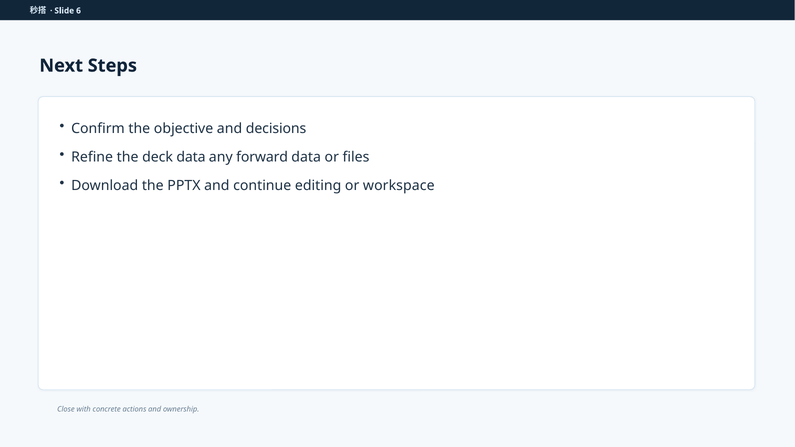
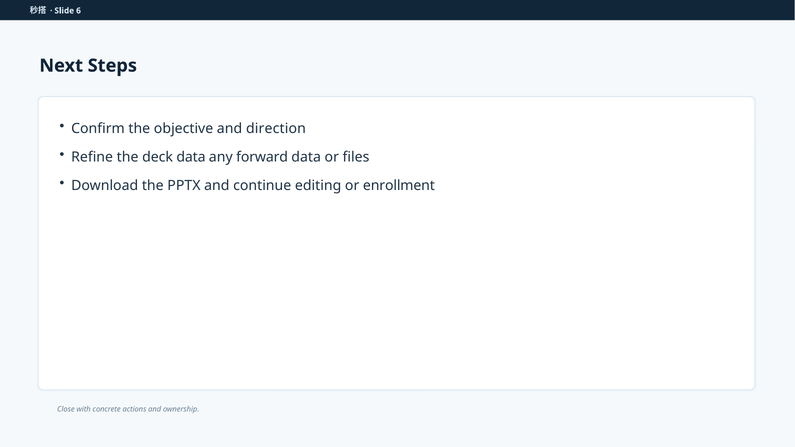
decisions: decisions -> direction
workspace: workspace -> enrollment
